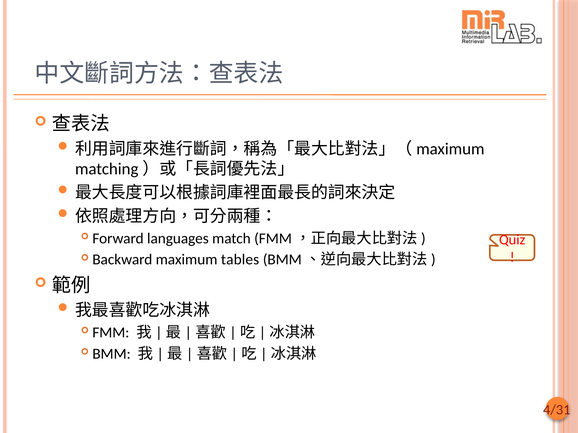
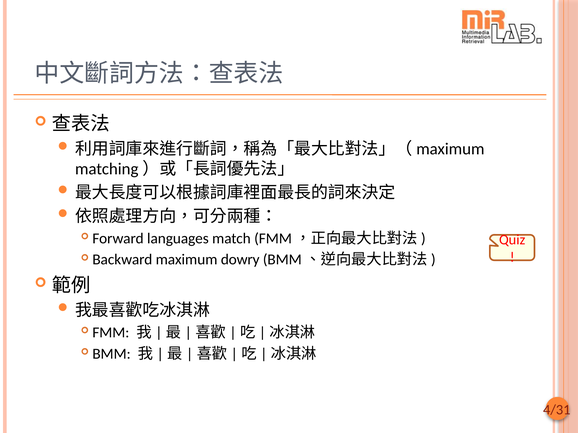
tables: tables -> dowry
